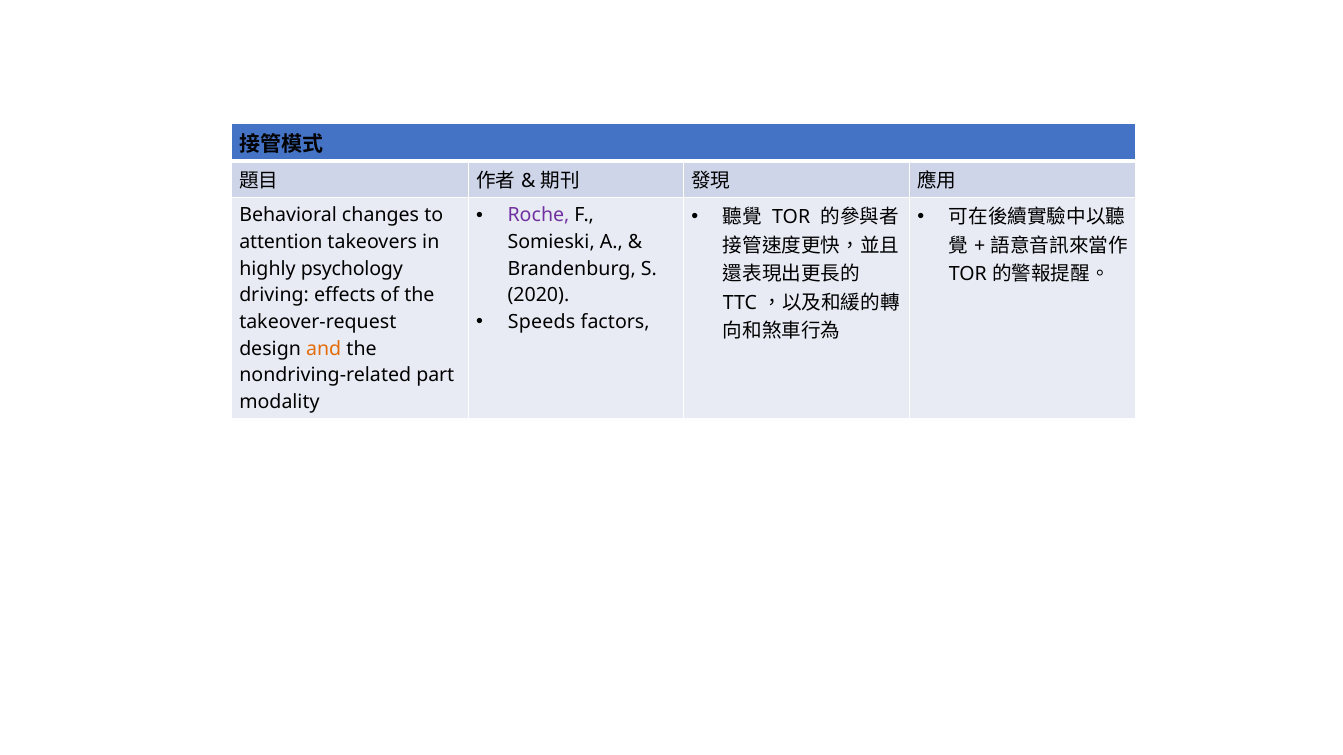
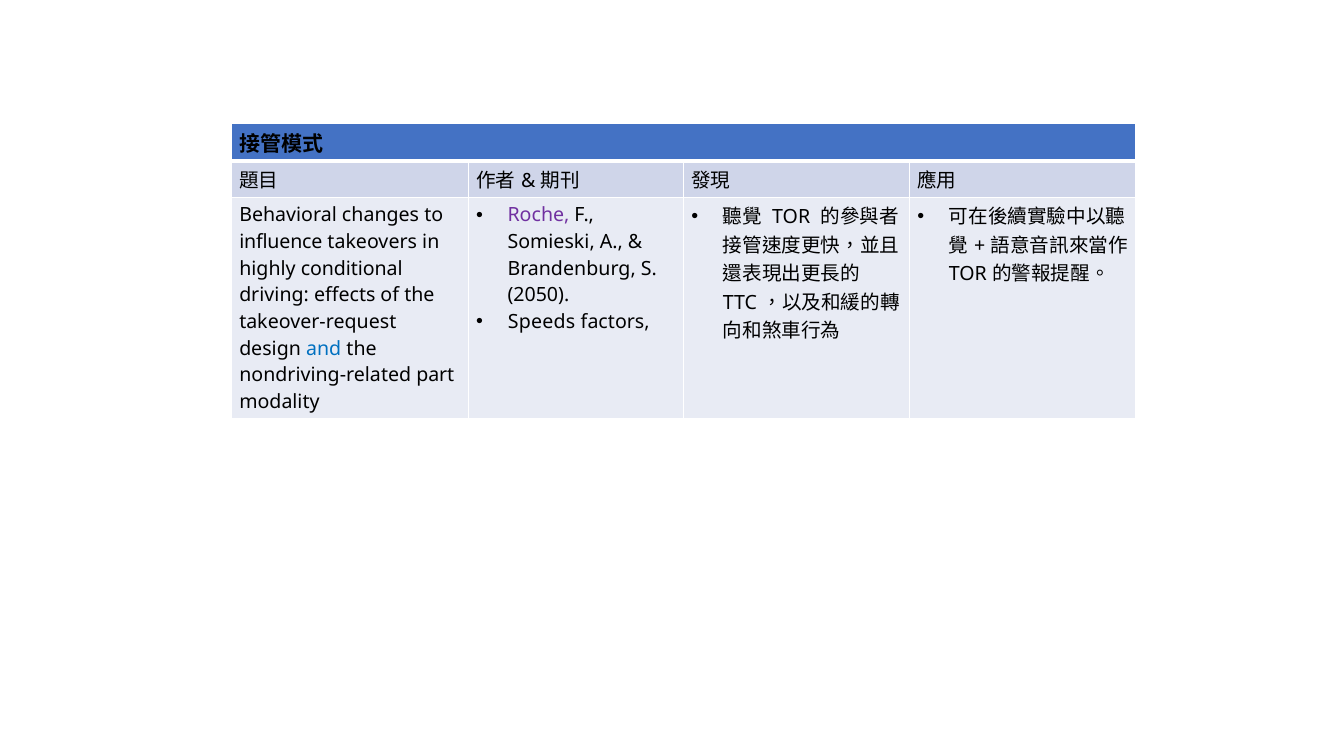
attention: attention -> influence
psychology: psychology -> conditional
2020: 2020 -> 2050
and colour: orange -> blue
